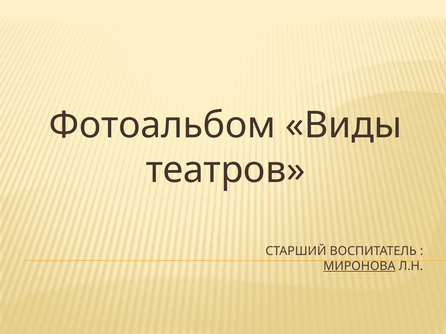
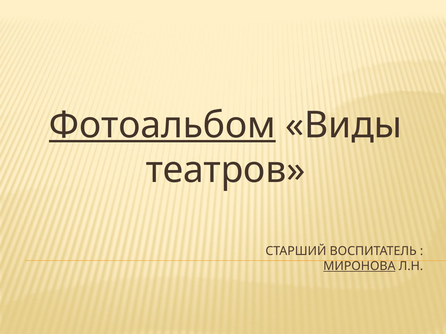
Фотоальбом underline: none -> present
